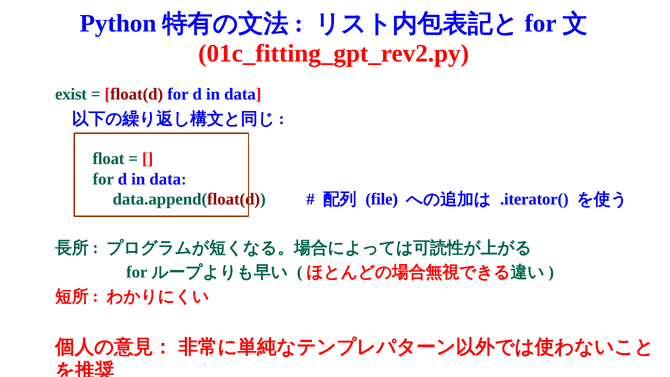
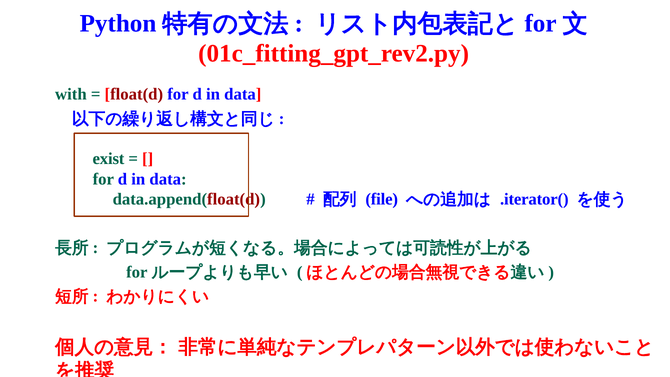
exist: exist -> with
float: float -> exist
